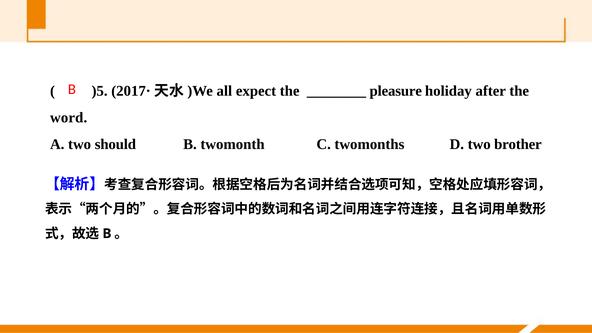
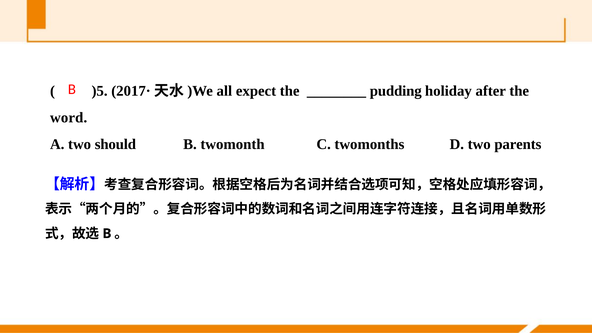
pleasure: pleasure -> pudding
brother: brother -> parents
